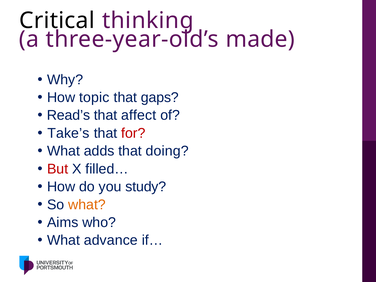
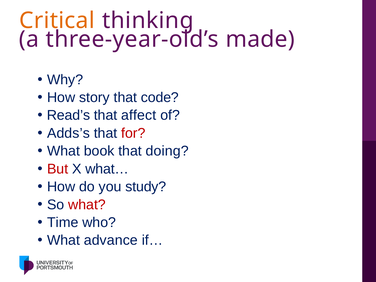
Critical colour: black -> orange
topic: topic -> story
gaps: gaps -> code
Take’s: Take’s -> Adds’s
adds: adds -> book
filled…: filled… -> what…
what at (87, 205) colour: orange -> red
Aims: Aims -> Time
